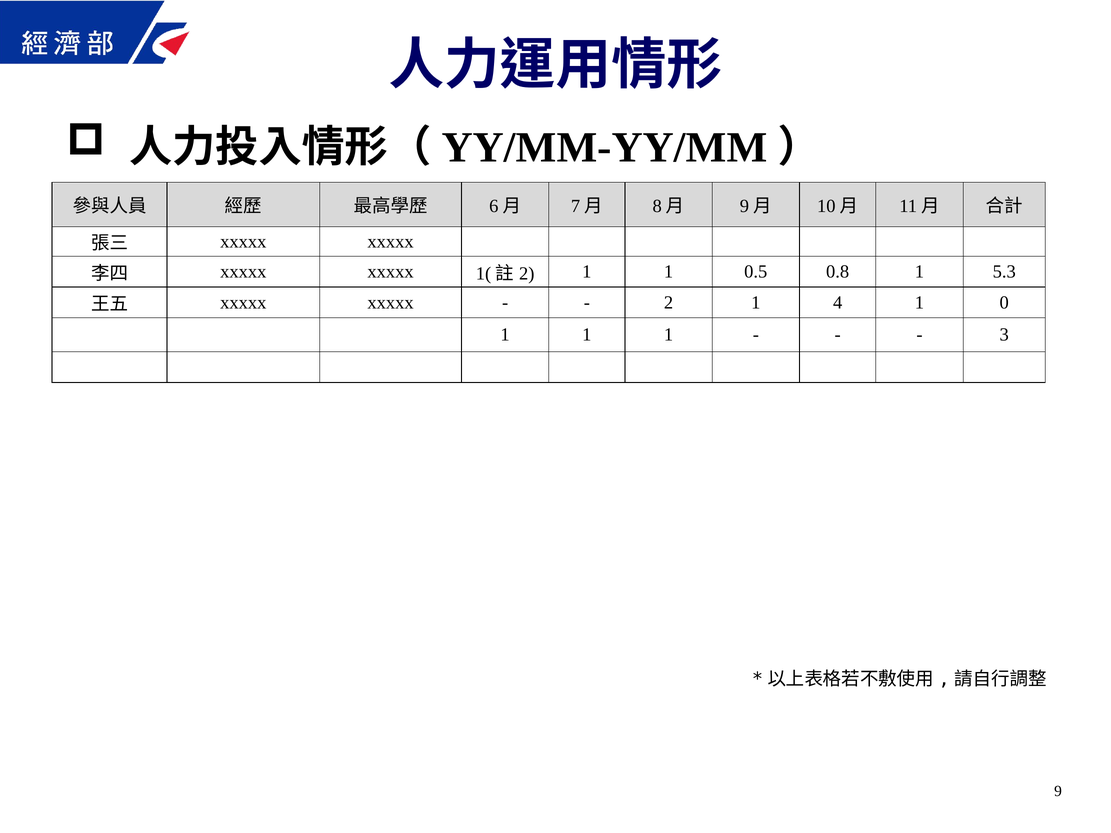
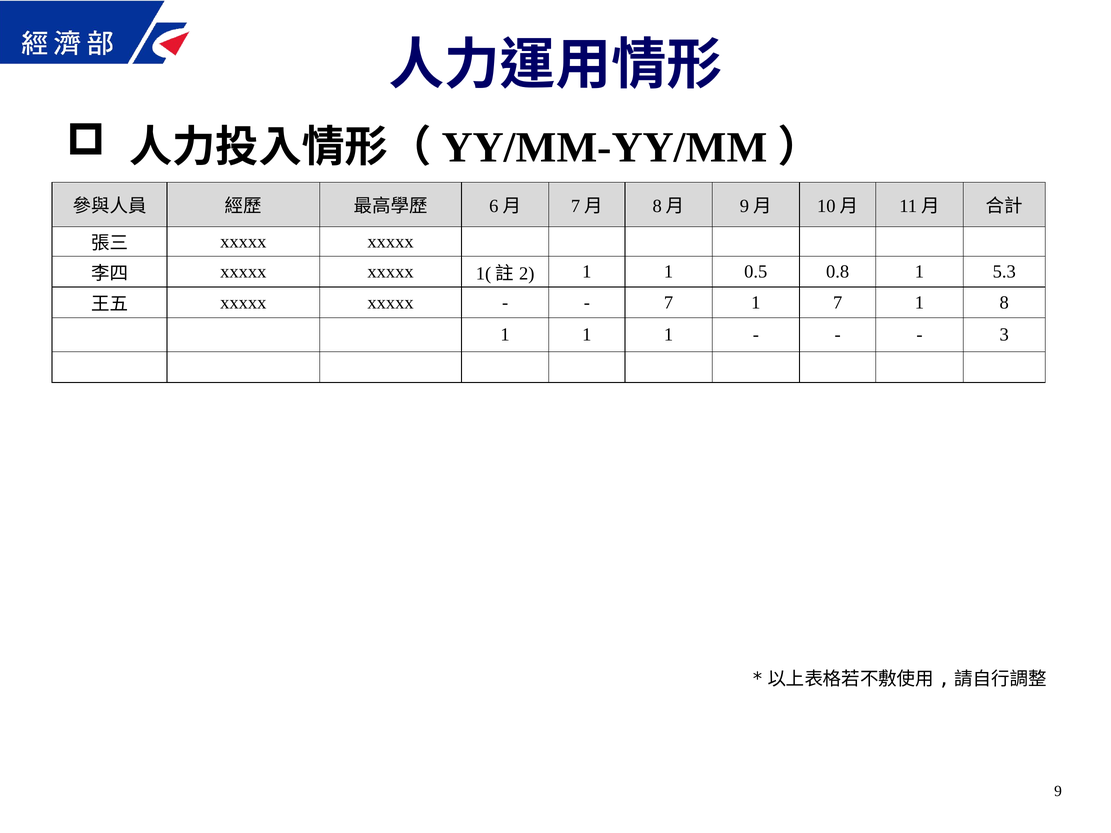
2 at (669, 303): 2 -> 7
1 4: 4 -> 7
0: 0 -> 8
